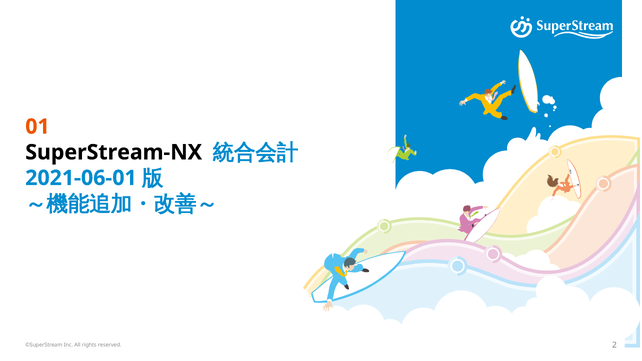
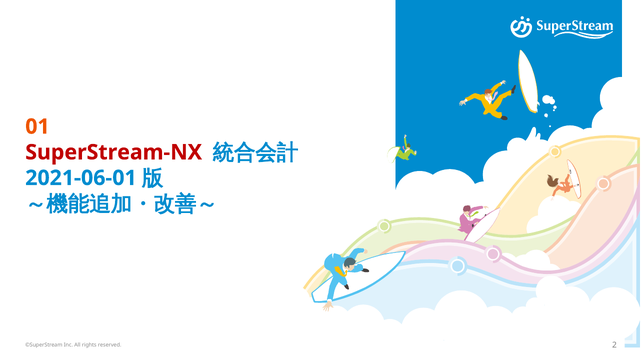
SuperStream-NX colour: black -> red
